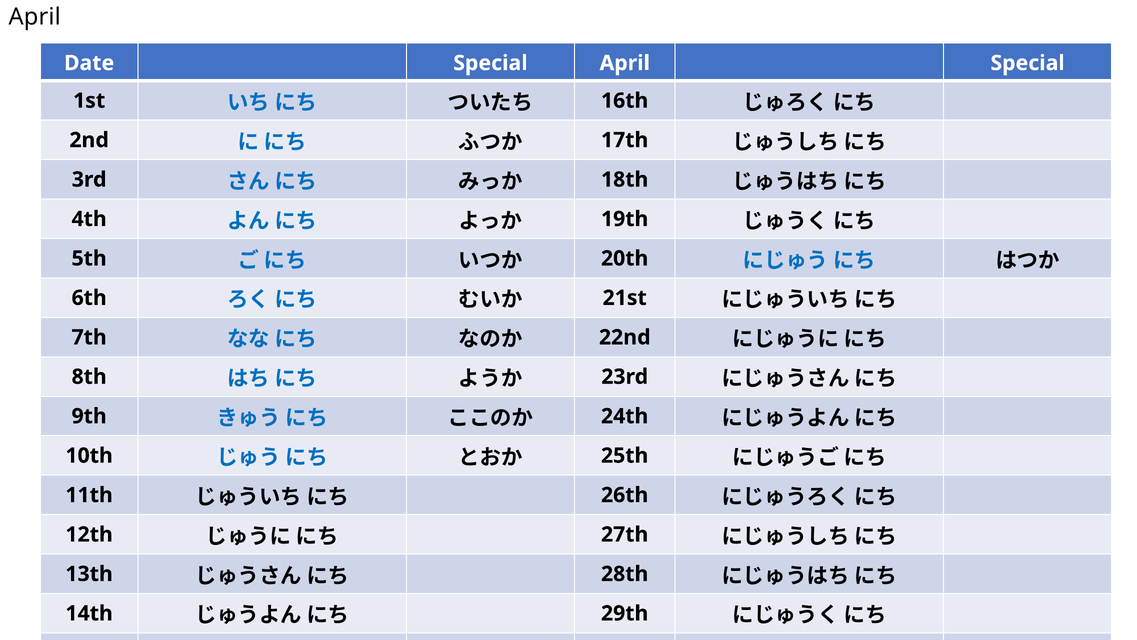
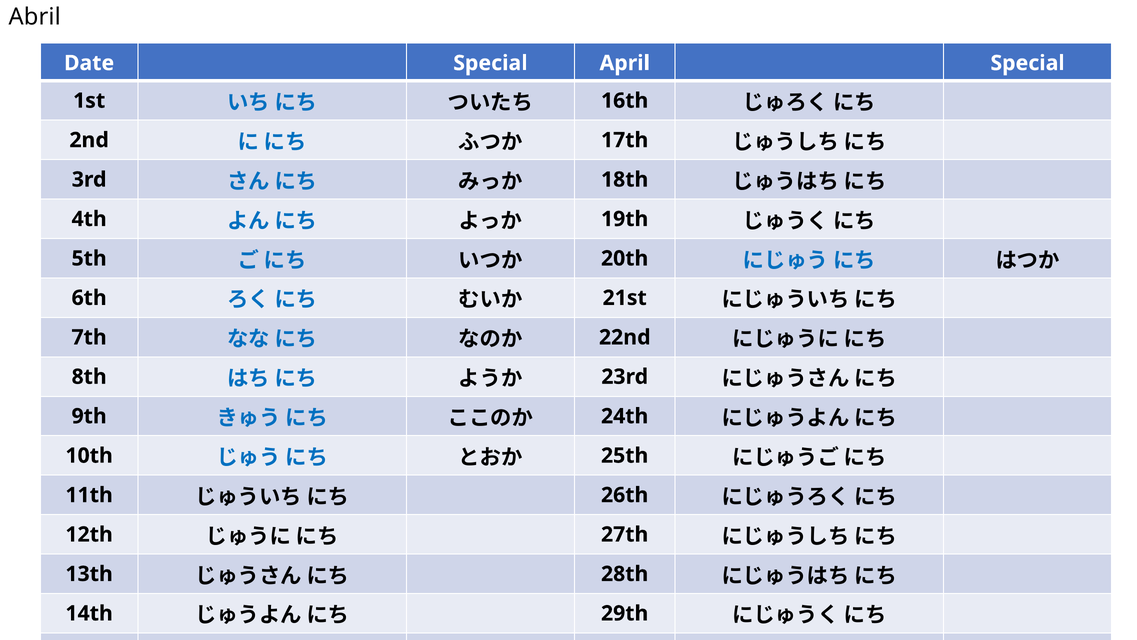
April at (35, 17): April -> Abril
